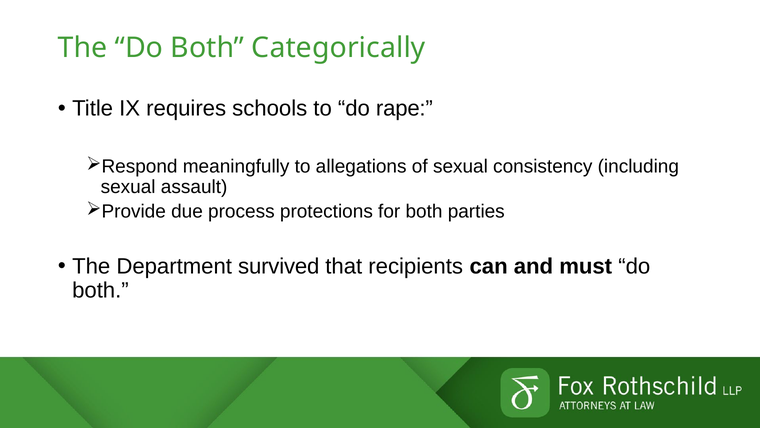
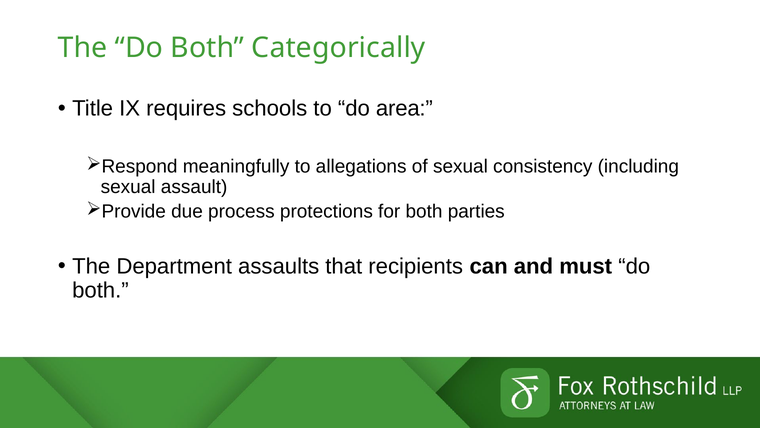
rape: rape -> area
survived: survived -> assaults
